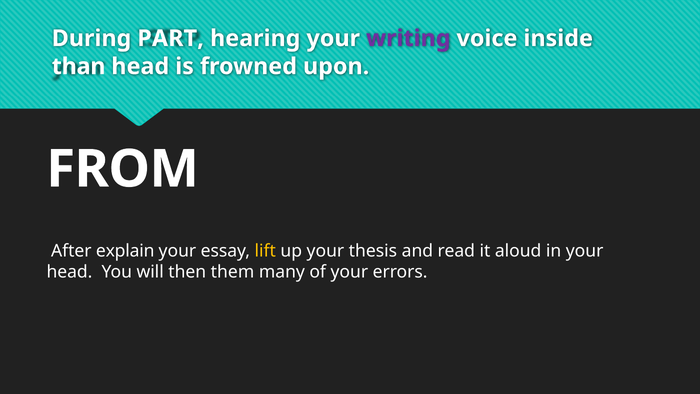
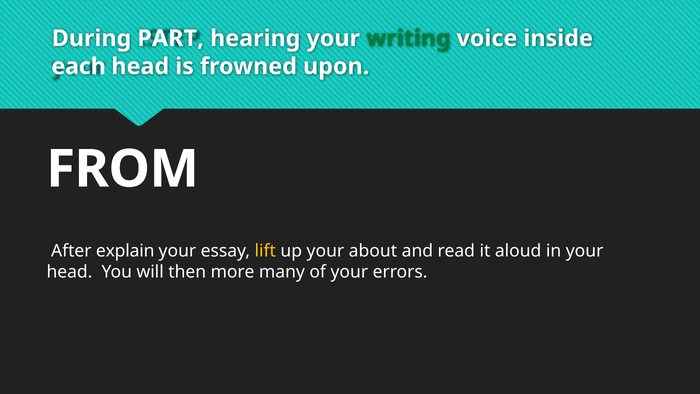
writing colour: purple -> green
than: than -> each
thesis: thesis -> about
them: them -> more
